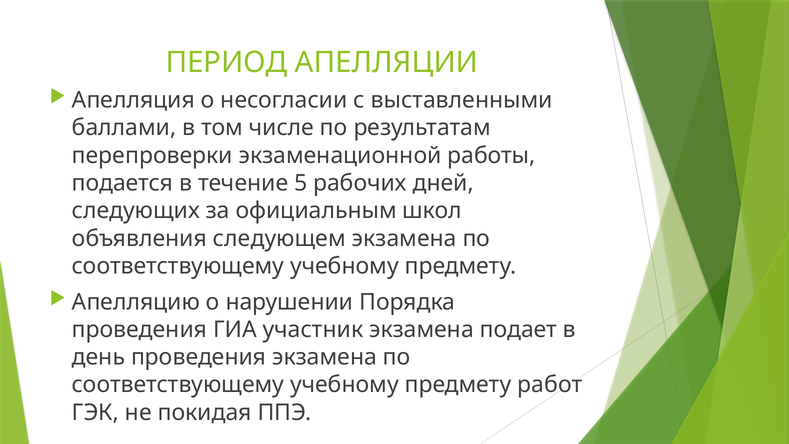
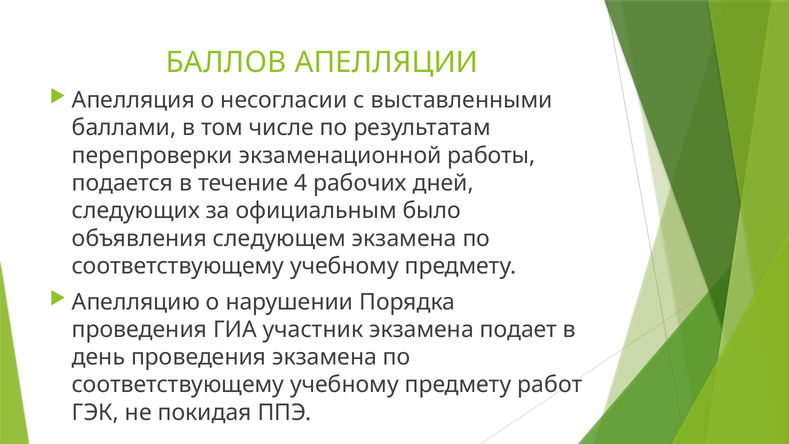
ПЕРИОД: ПЕРИОД -> БАЛЛОВ
5: 5 -> 4
школ: школ -> было
